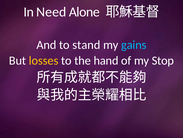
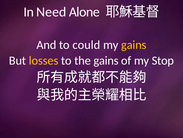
stand: stand -> could
gains at (134, 45) colour: light blue -> yellow
the hand: hand -> gains
